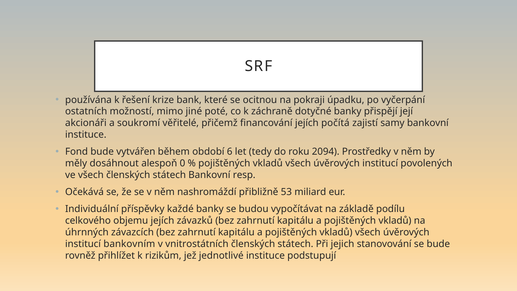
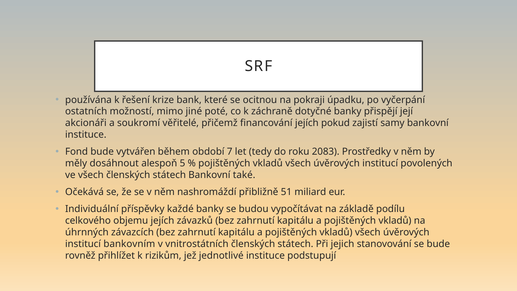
počítá: počítá -> pokud
6: 6 -> 7
2094: 2094 -> 2083
0: 0 -> 5
resp: resp -> také
53: 53 -> 51
